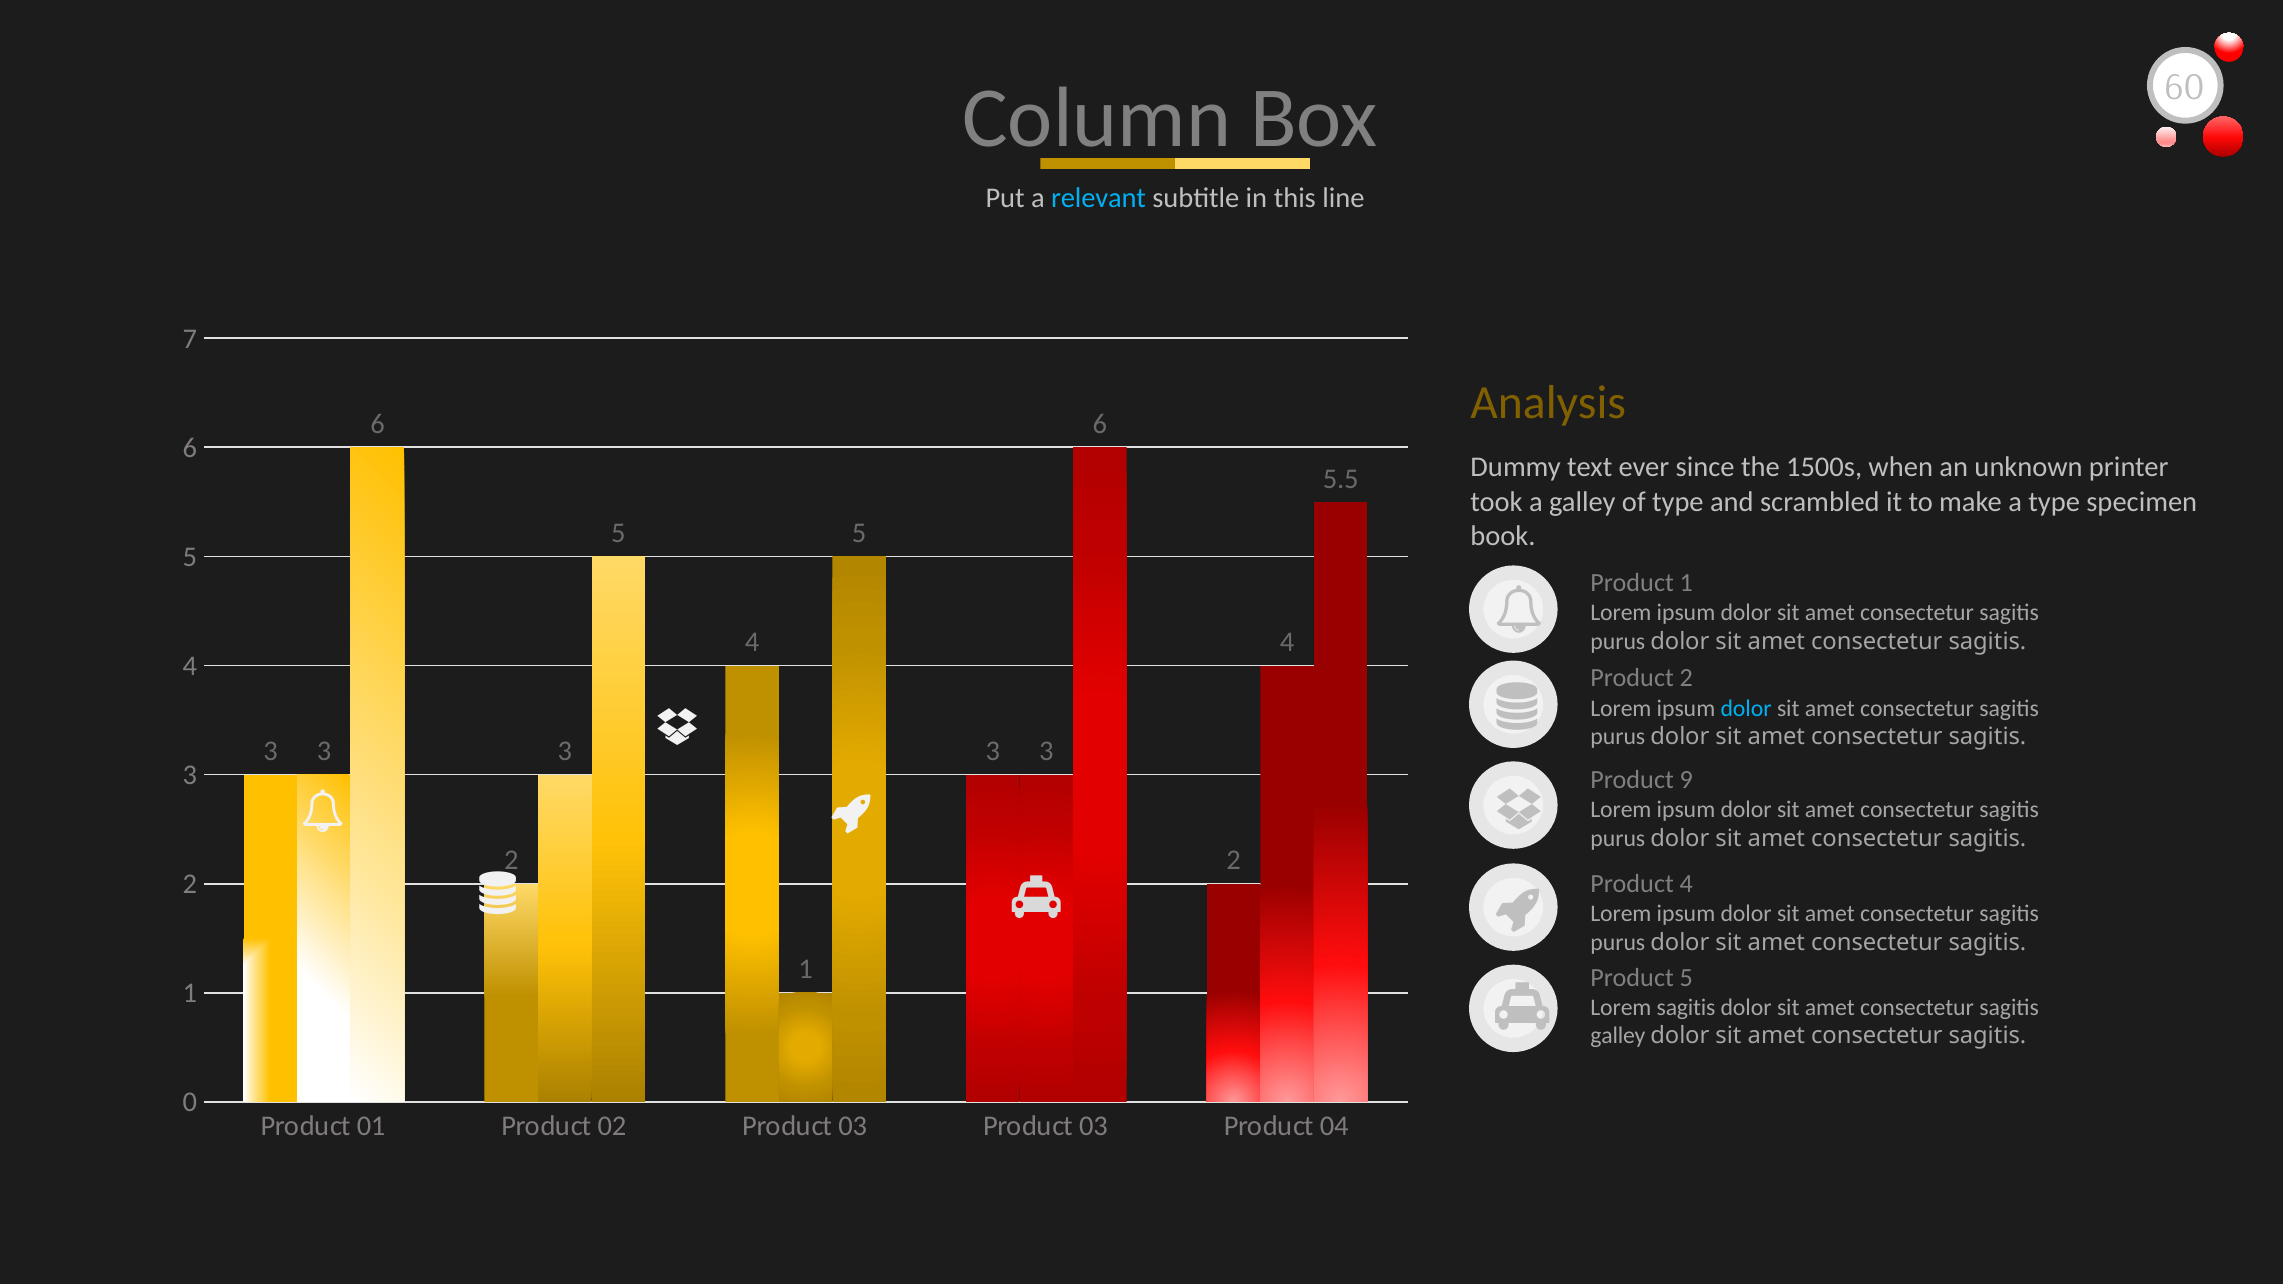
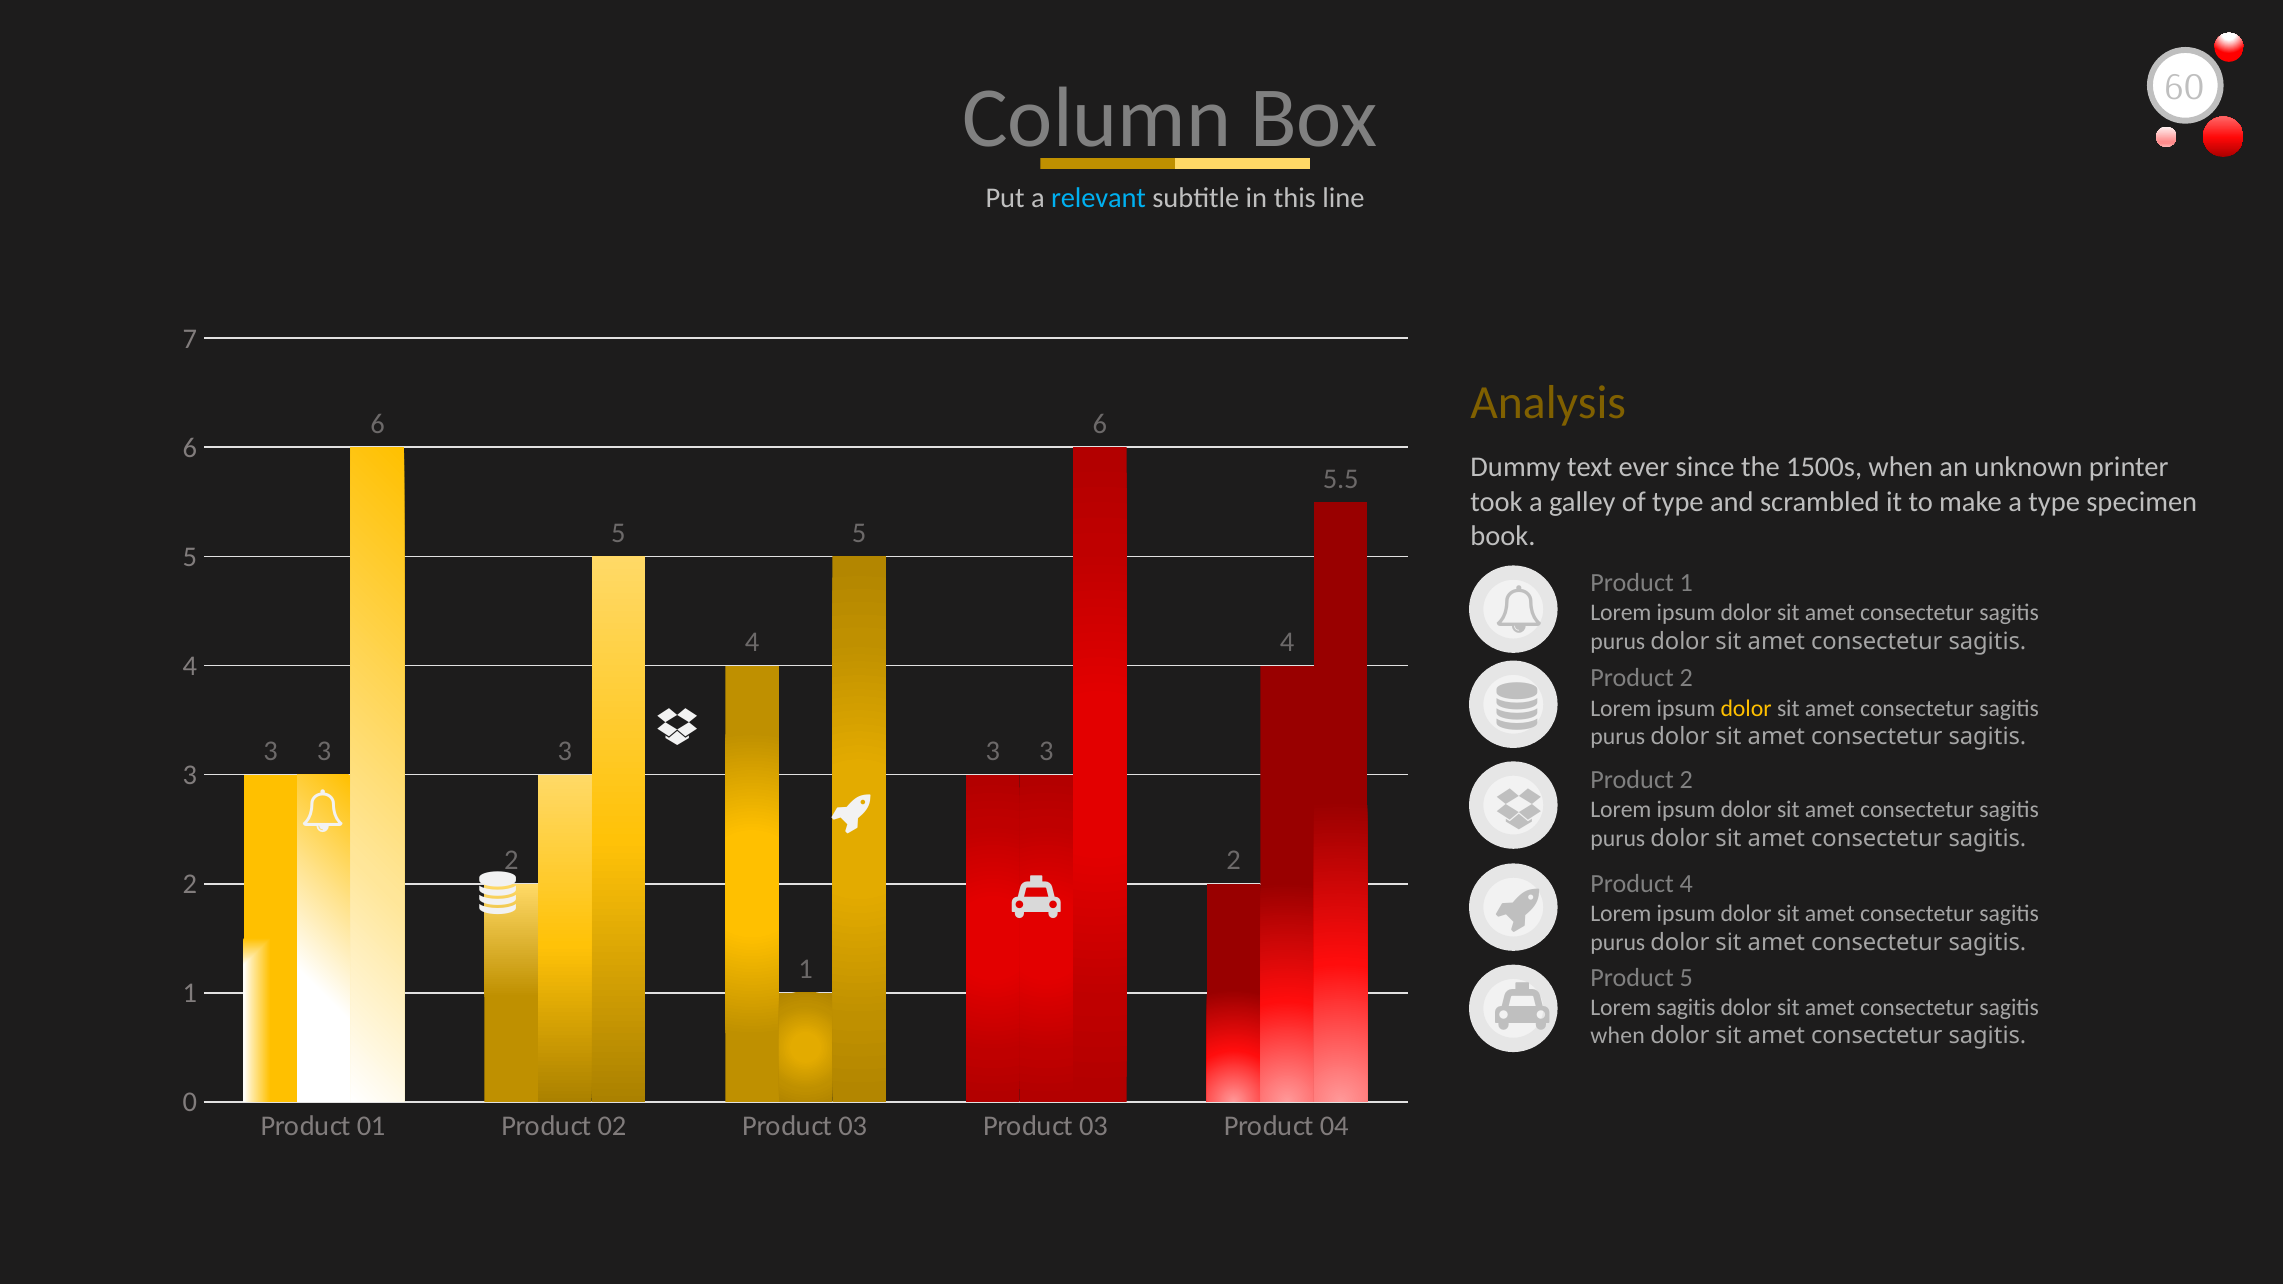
dolor at (1746, 708) colour: light blue -> yellow
9 at (1686, 780): 9 -> 2
galley at (1618, 1036): galley -> when
